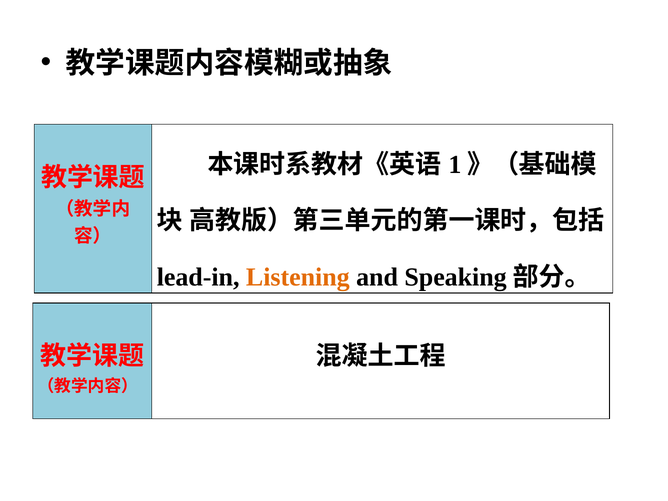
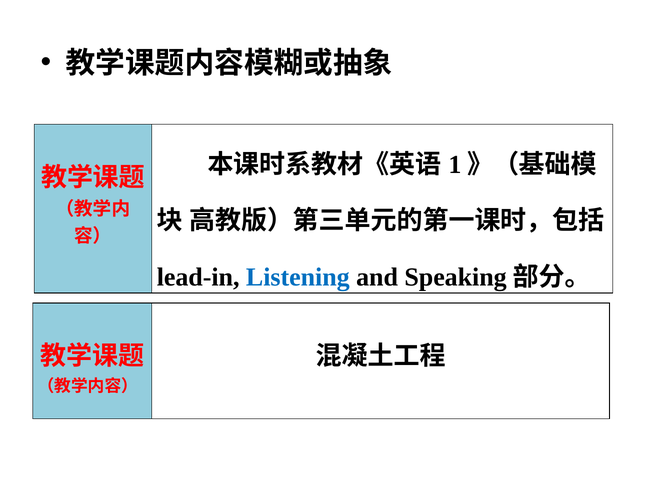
Listening colour: orange -> blue
